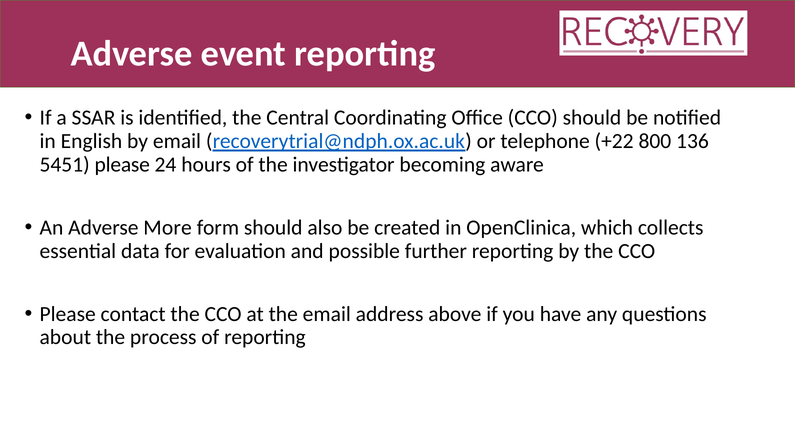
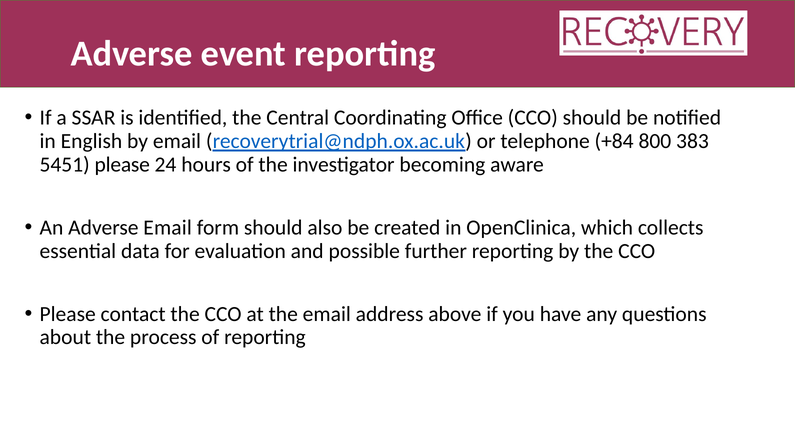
+22: +22 -> +84
136: 136 -> 383
Adverse More: More -> Email
